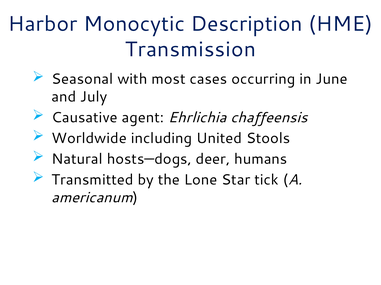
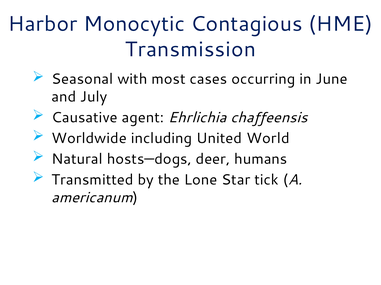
Description: Description -> Contagious
Stools: Stools -> World
